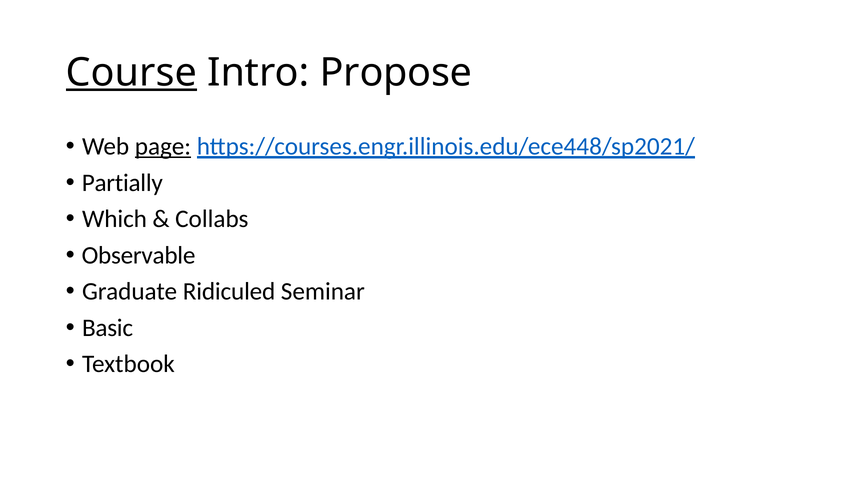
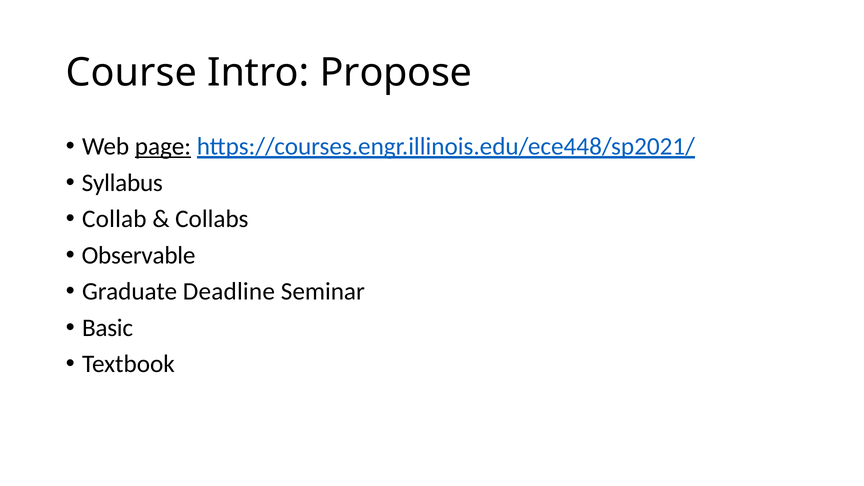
Course underline: present -> none
Partially: Partially -> Syllabus
Which: Which -> Collab
Ridiculed: Ridiculed -> Deadline
